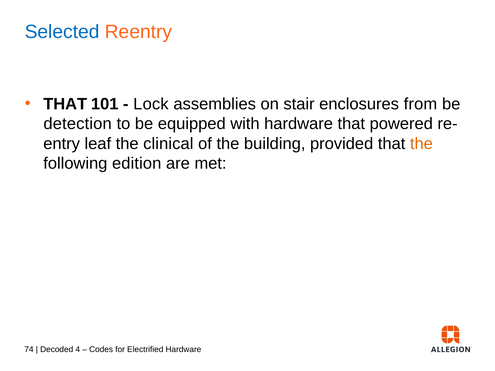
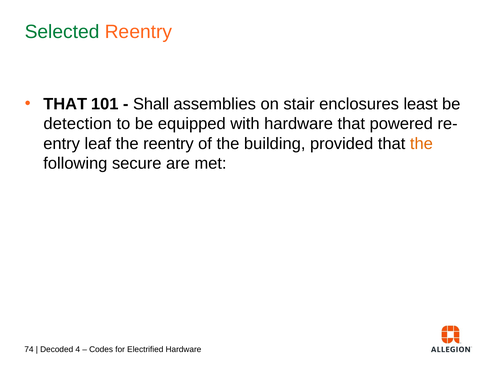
Selected colour: blue -> green
Lock: Lock -> Shall
from: from -> least
the clinical: clinical -> reentry
edition: edition -> secure
